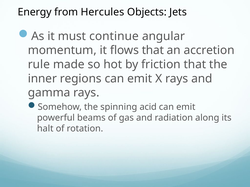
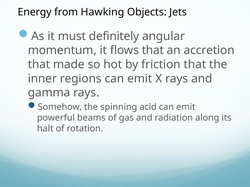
Hercules: Hercules -> Hawking
continue: continue -> definitely
rule at (39, 65): rule -> that
